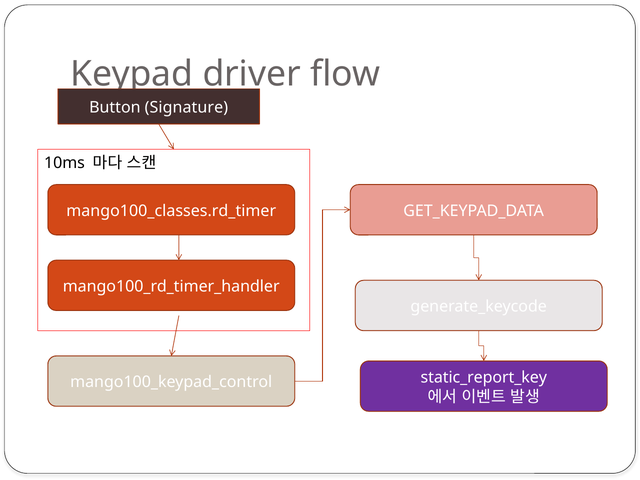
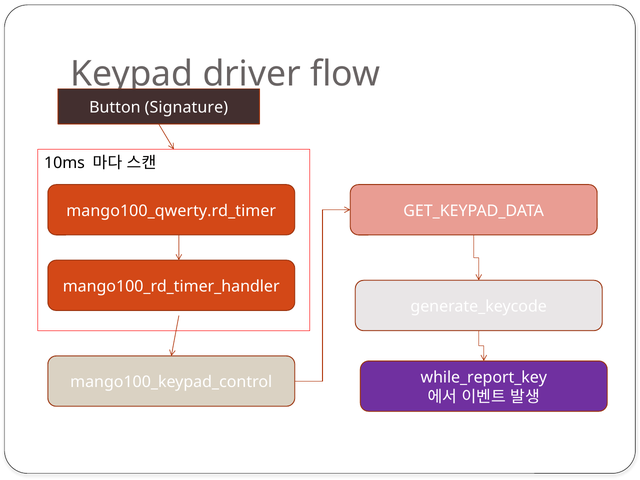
mango100_classes.rd_timer: mango100_classes.rd_timer -> mango100_qwerty.rd_timer
static_report_key: static_report_key -> while_report_key
